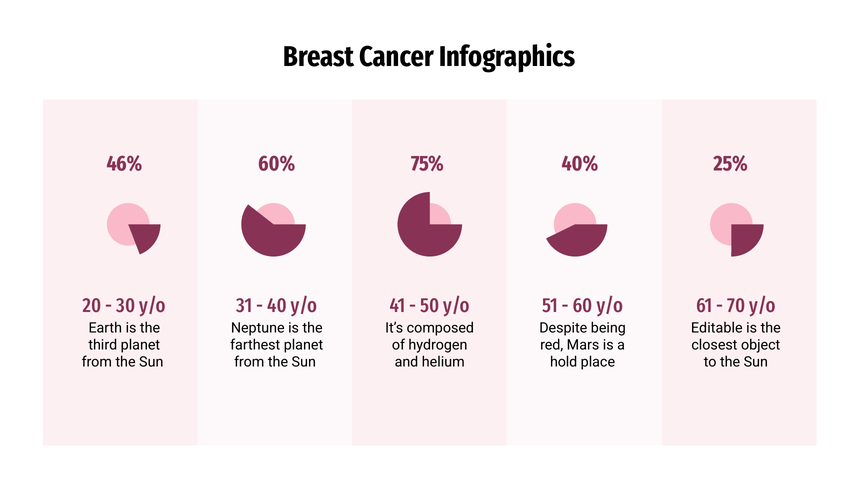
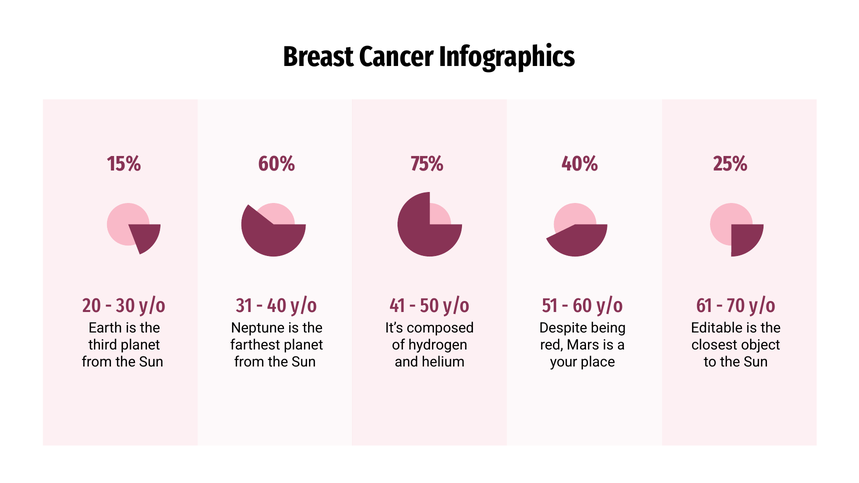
46%: 46% -> 15%
hold: hold -> your
